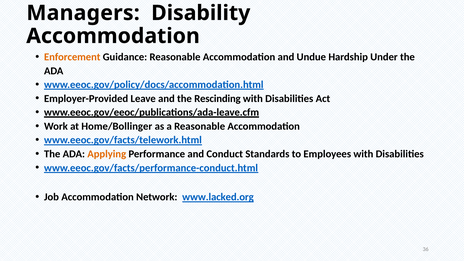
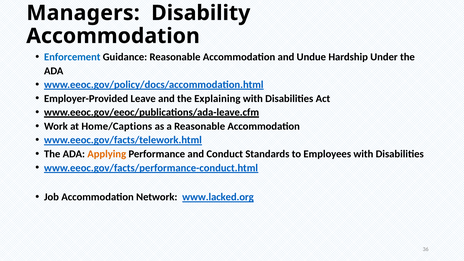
Enforcement colour: orange -> blue
Rescinding: Rescinding -> Explaining
Home/Bollinger: Home/Bollinger -> Home/Captions
